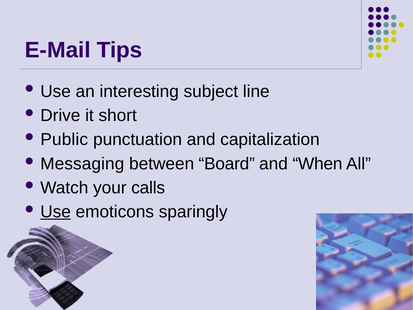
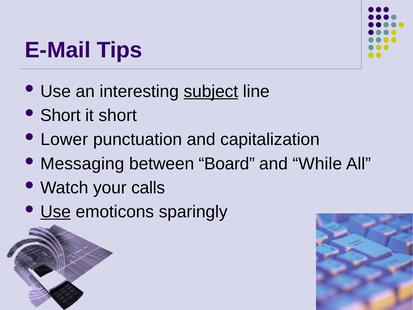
subject underline: none -> present
Drive at (60, 115): Drive -> Short
Public: Public -> Lower
When: When -> While
